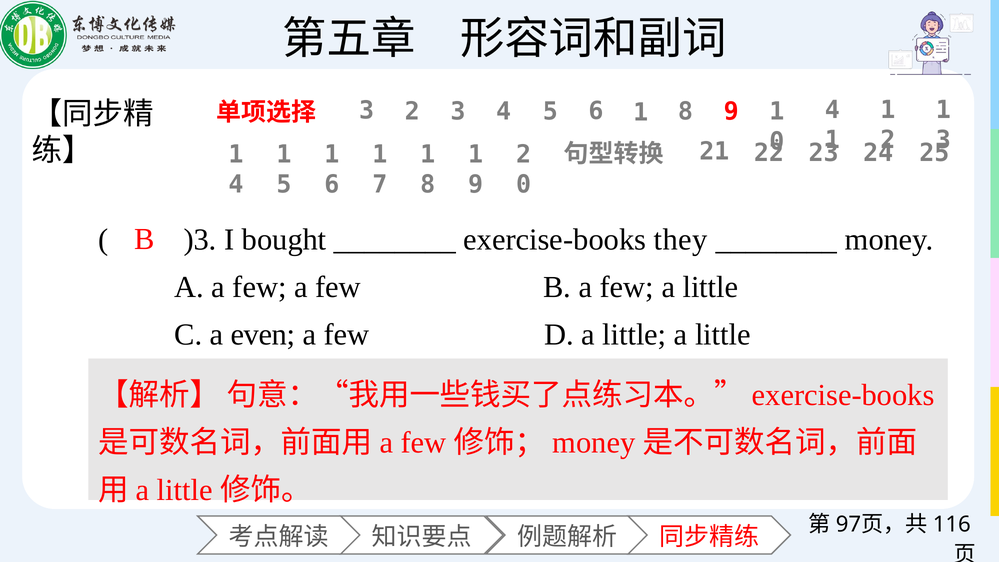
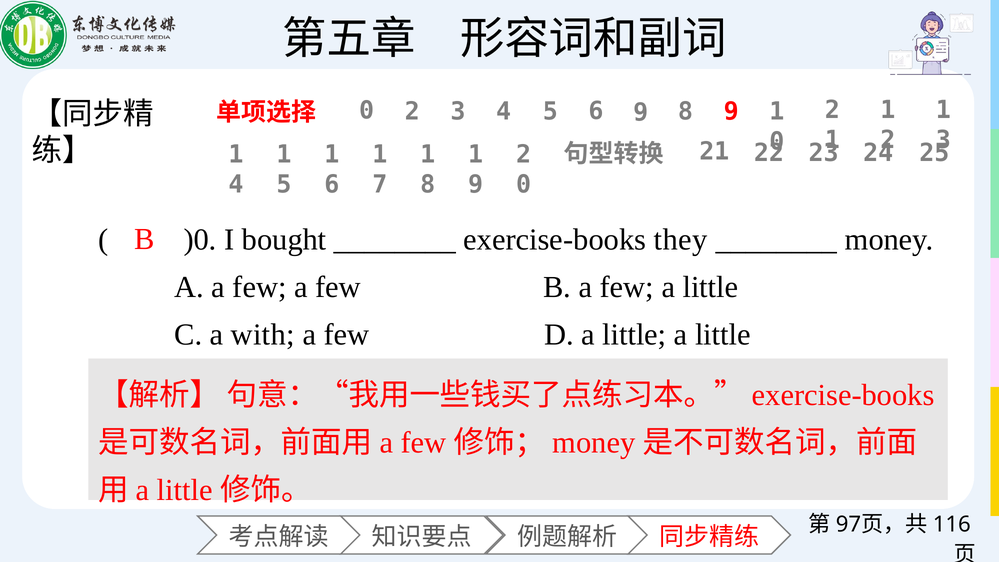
3 at (367, 110): 3 -> 0
5 6 1: 1 -> 9
9 4: 4 -> 2
)3: )3 -> )0
even: even -> with
